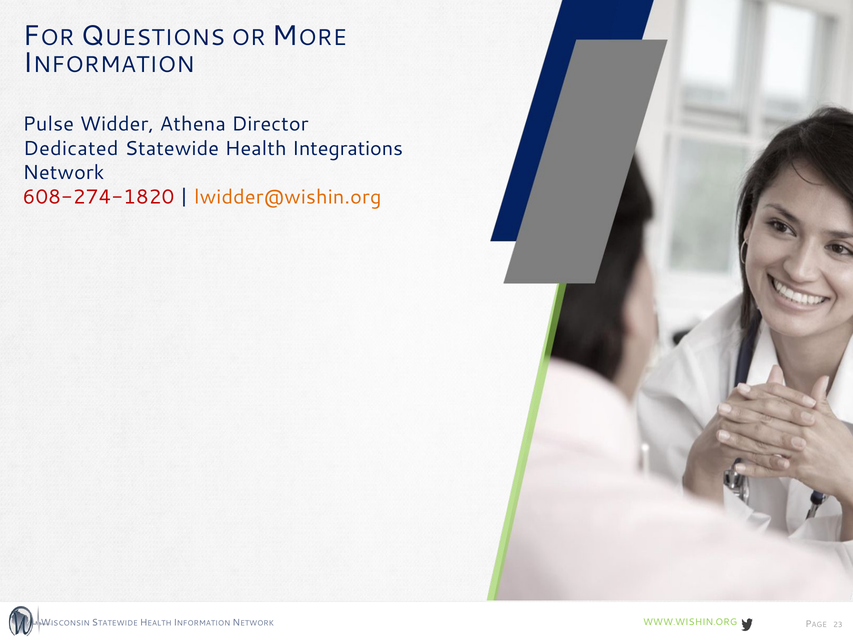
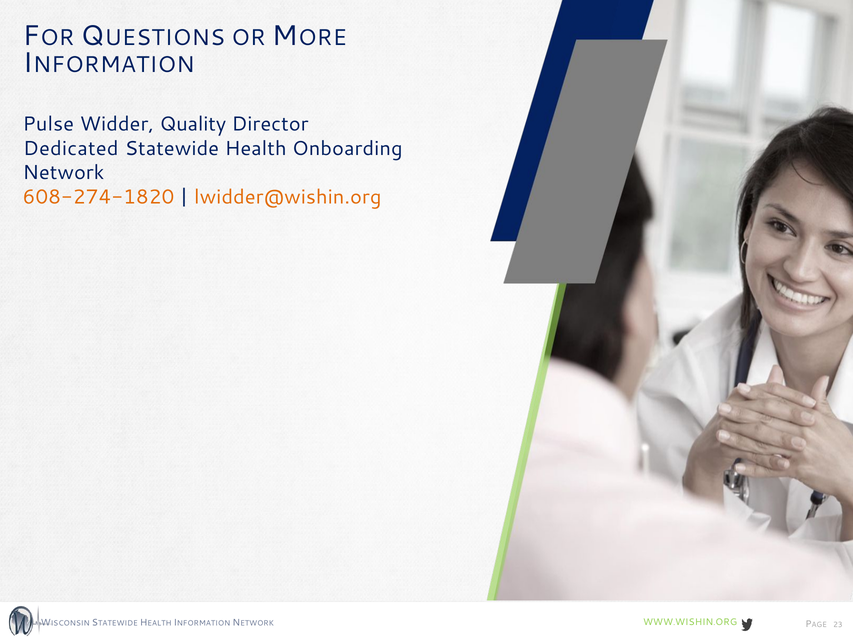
Athena: Athena -> Quality
Integrations: Integrations -> Onboarding
608-274-1820 colour: red -> orange
